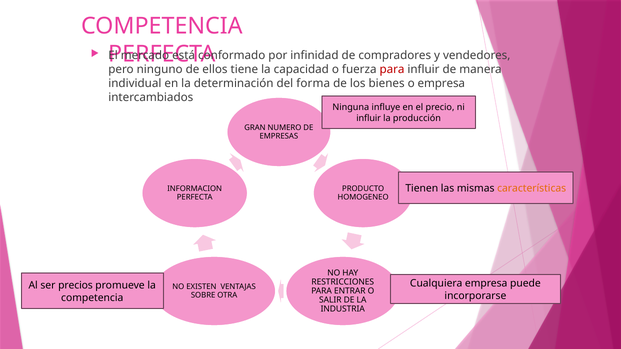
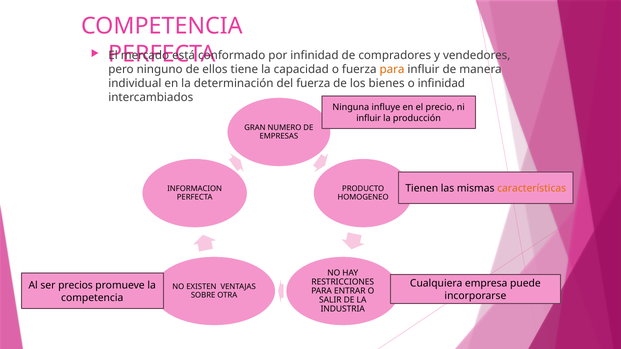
para at (392, 70) colour: red -> orange
del forma: forma -> fuerza
o empresa: empresa -> infinidad
